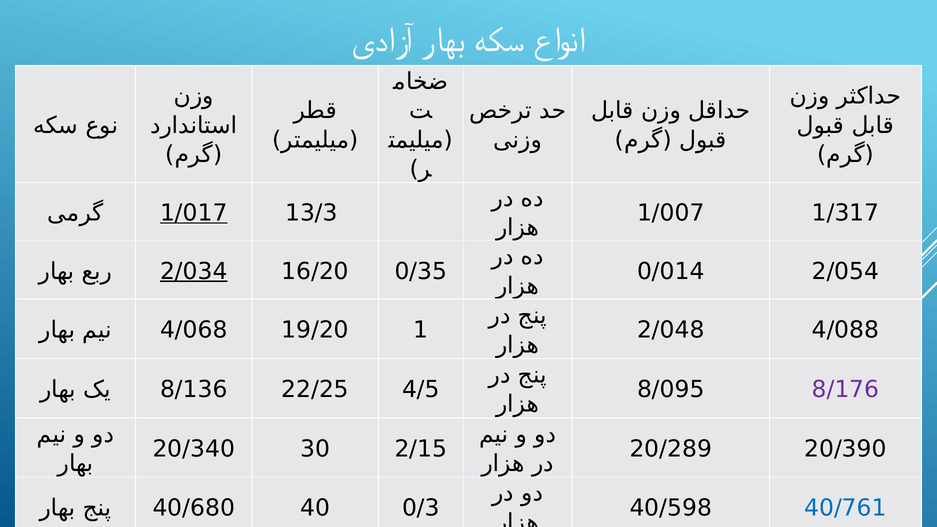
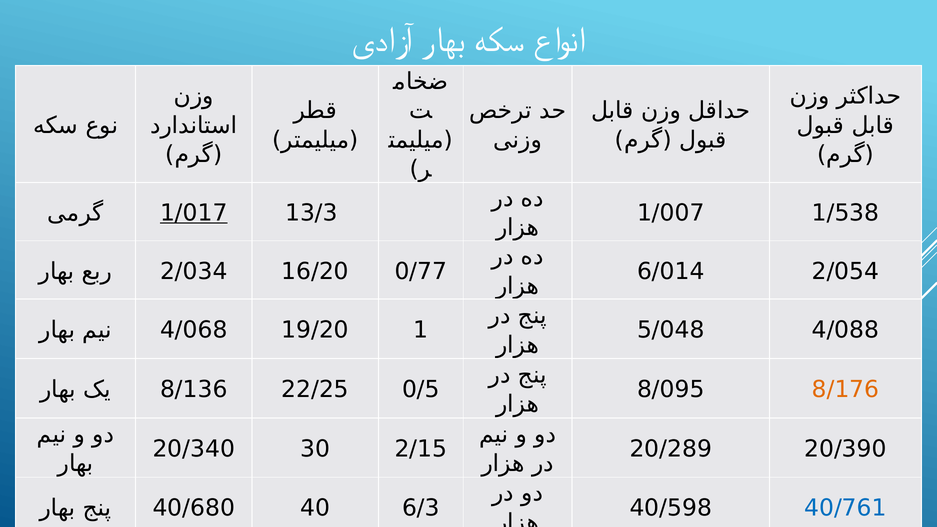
1/317: 1/317 -> 1/538
2/034 underline: present -> none
0/35: 0/35 -> 0/77
0/014: 0/014 -> 6/014
2/048: 2/048 -> 5/048
4/5: 4/5 -> 0/5
8/176 colour: purple -> orange
0/3: 0/3 -> 6/3
